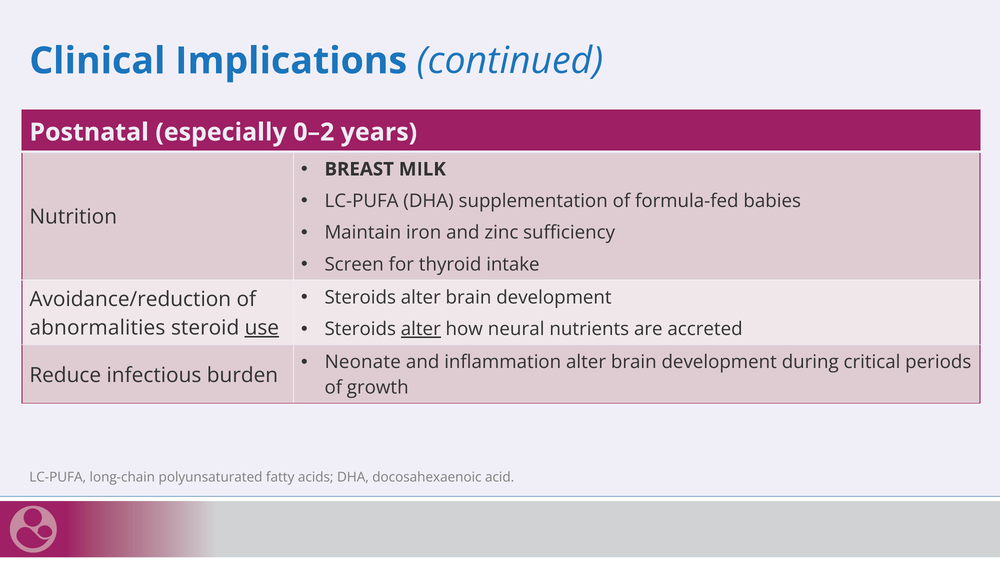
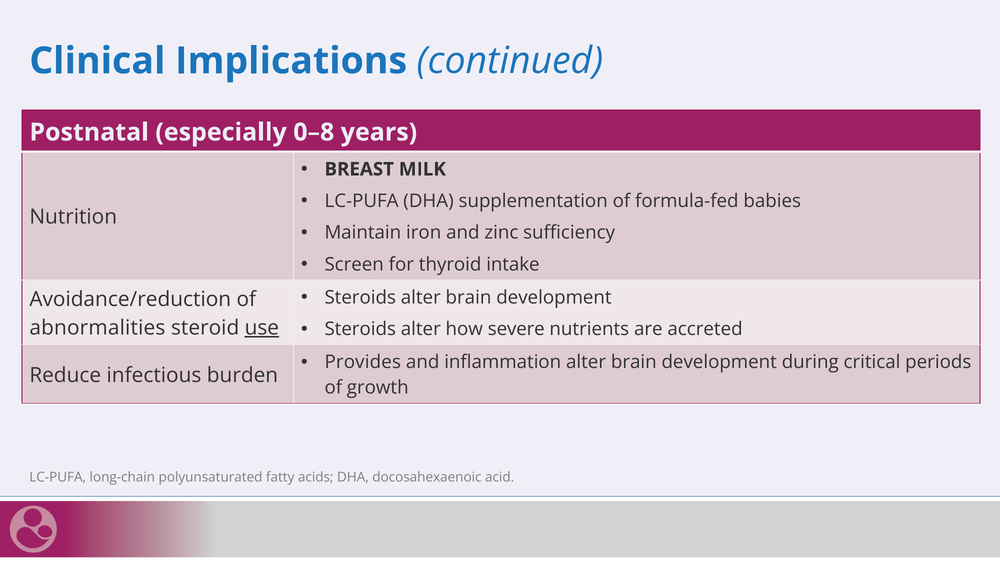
0–2: 0–2 -> 0–8
alter at (421, 330) underline: present -> none
neural: neural -> severe
Neonate: Neonate -> Provides
